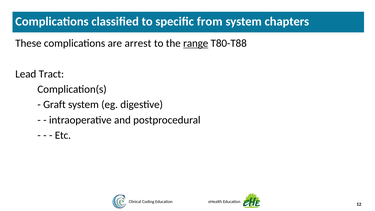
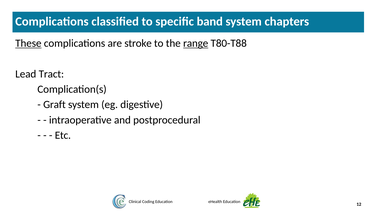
from: from -> band
These underline: none -> present
arrest: arrest -> stroke
